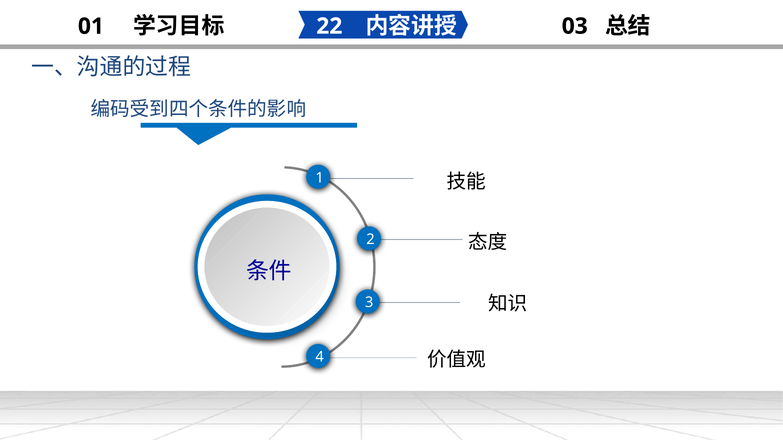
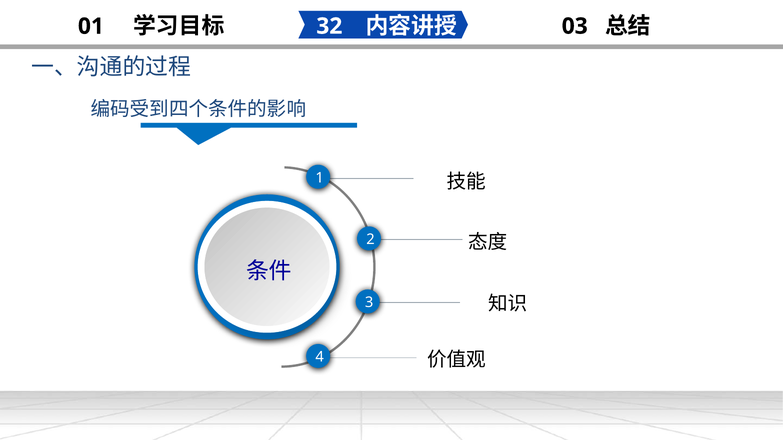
22: 22 -> 32
